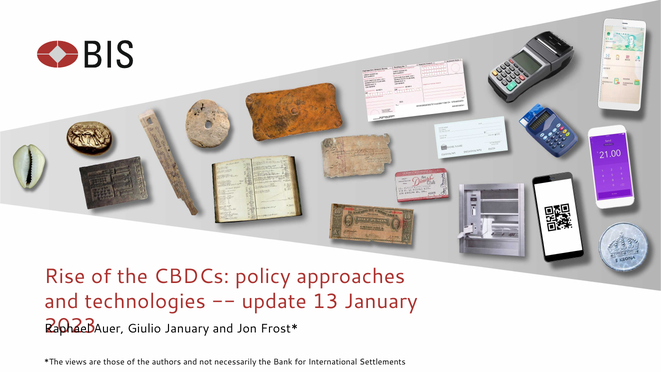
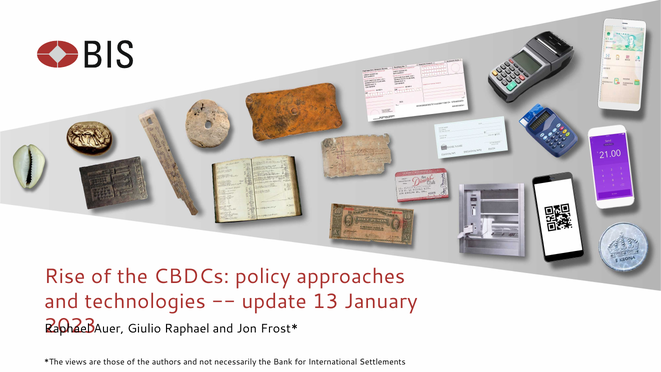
Giulio January: January -> Raphael
